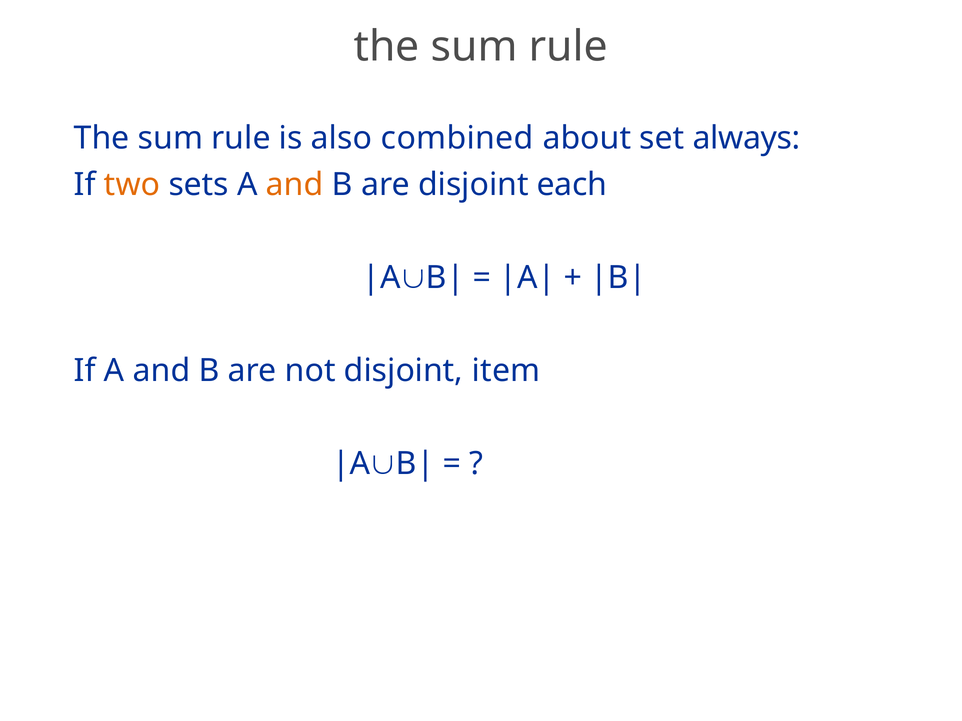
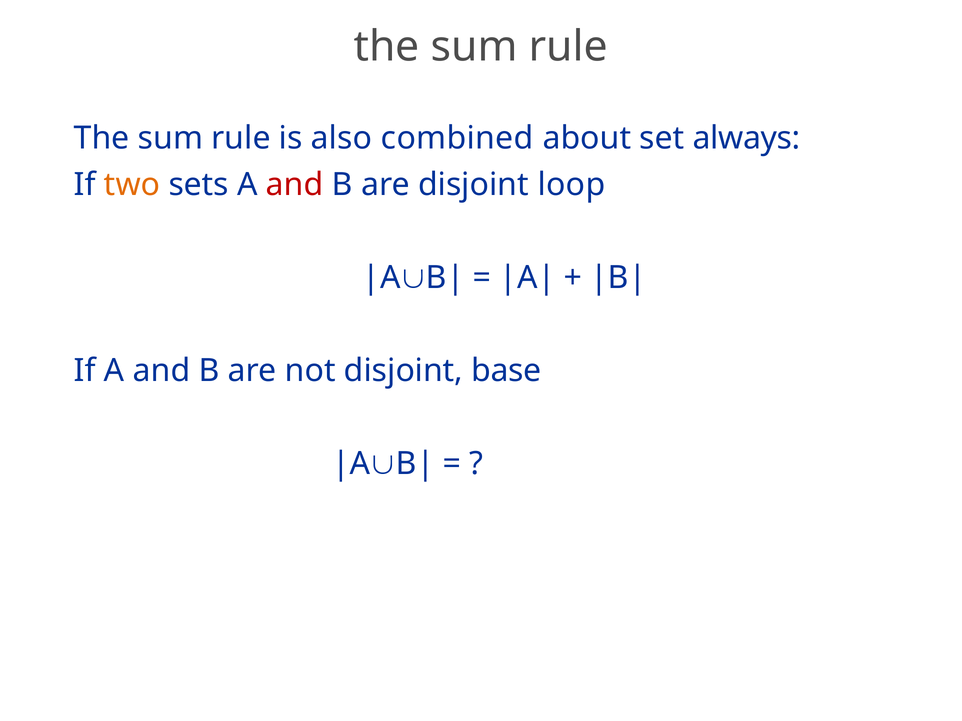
and at (295, 185) colour: orange -> red
each: each -> loop
item: item -> base
